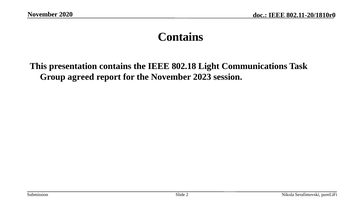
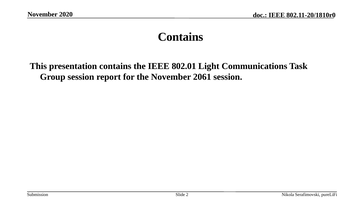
802.18: 802.18 -> 802.01
Group agreed: agreed -> session
2023: 2023 -> 2061
